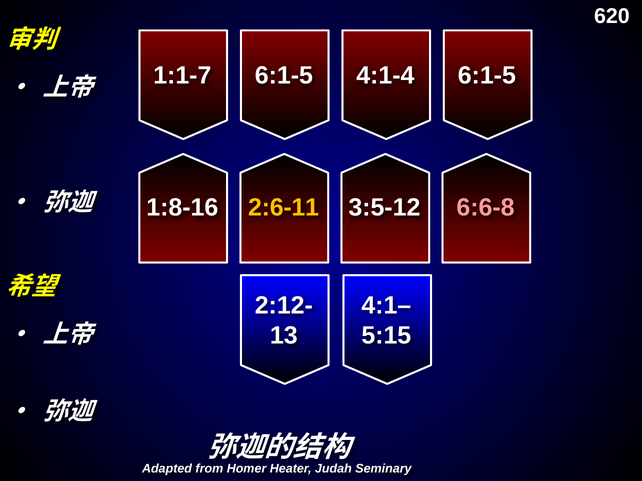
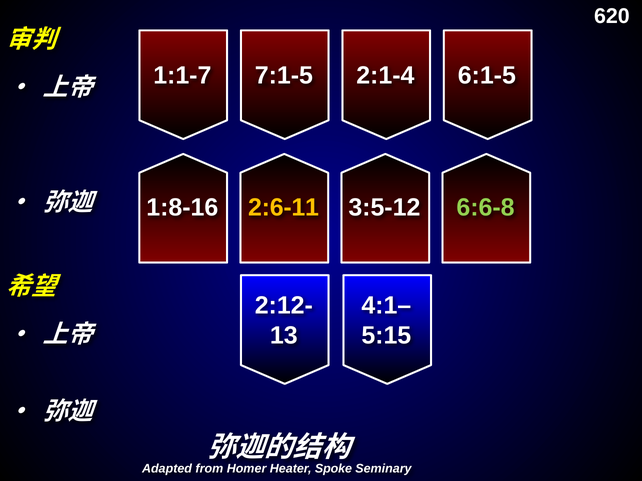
6:1-5 at (284, 76): 6:1-5 -> 7:1-5
4:1-4: 4:1-4 -> 2:1-4
6:6-8 colour: pink -> light green
Judah: Judah -> Spoke
